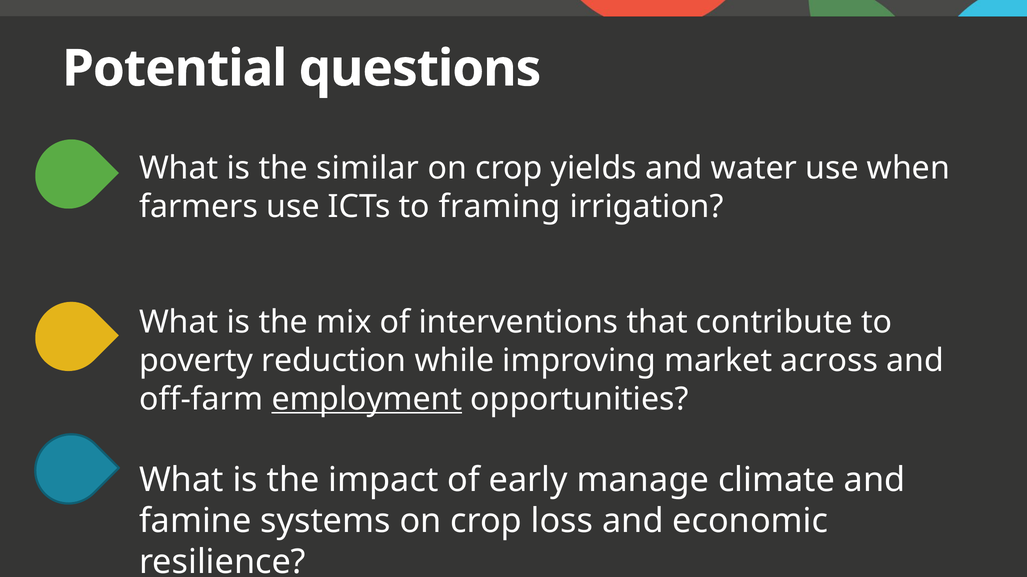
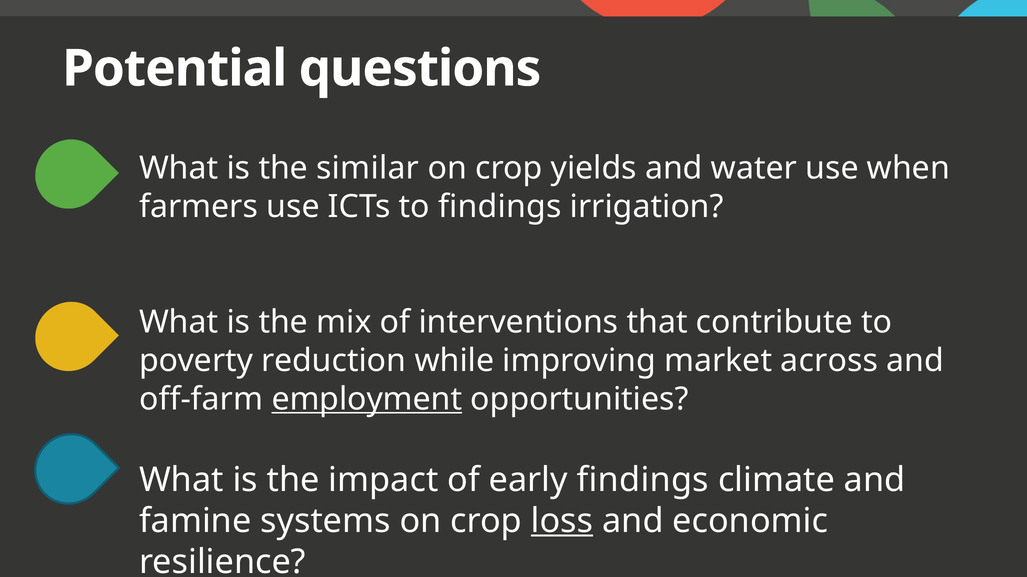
to framing: framing -> findings
early manage: manage -> findings
loss underline: none -> present
